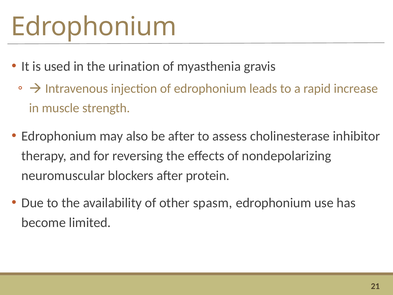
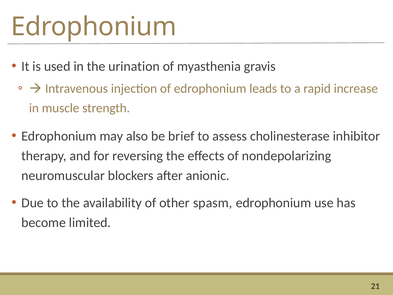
be after: after -> brief
protein: protein -> anionic
